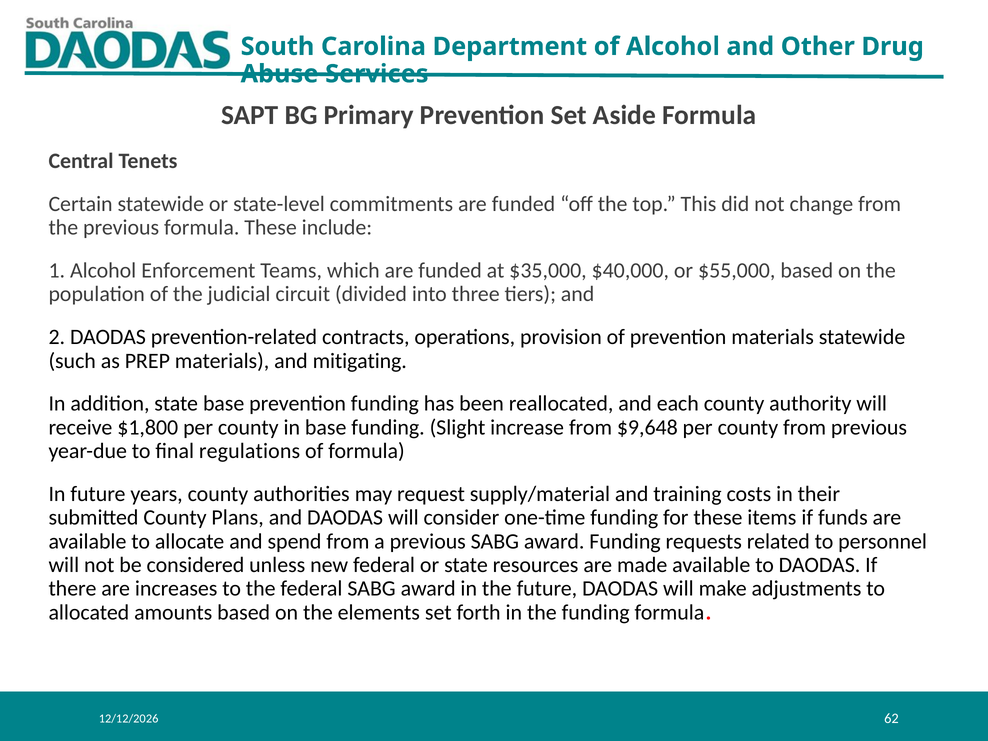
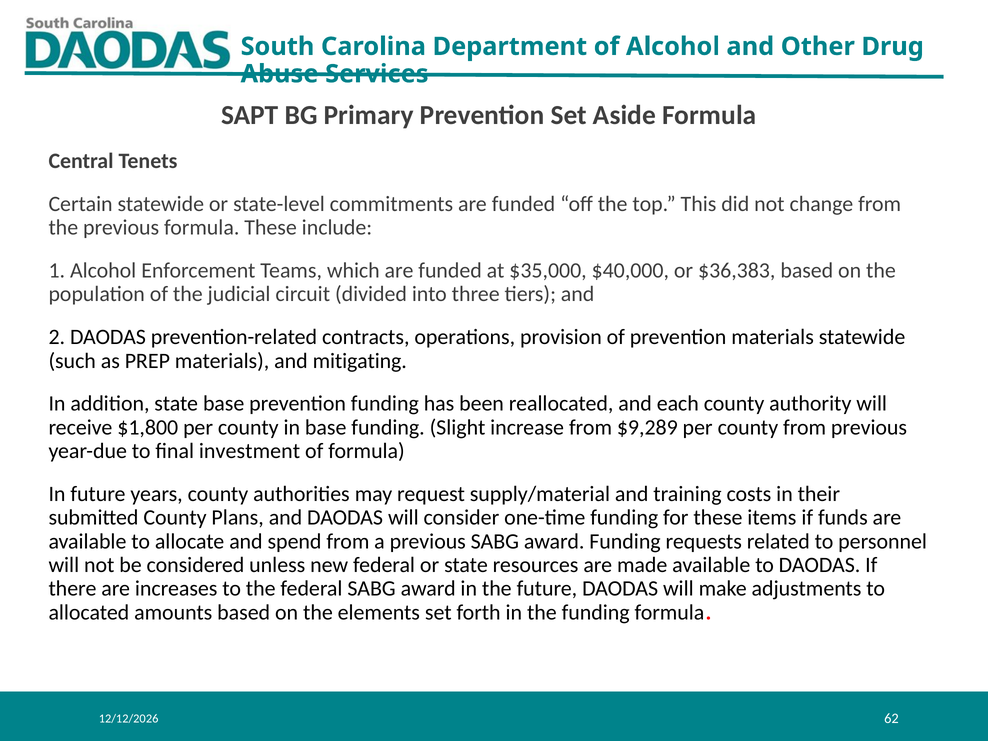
$55,000: $55,000 -> $36,383
$9,648: $9,648 -> $9,289
regulations: regulations -> investment
